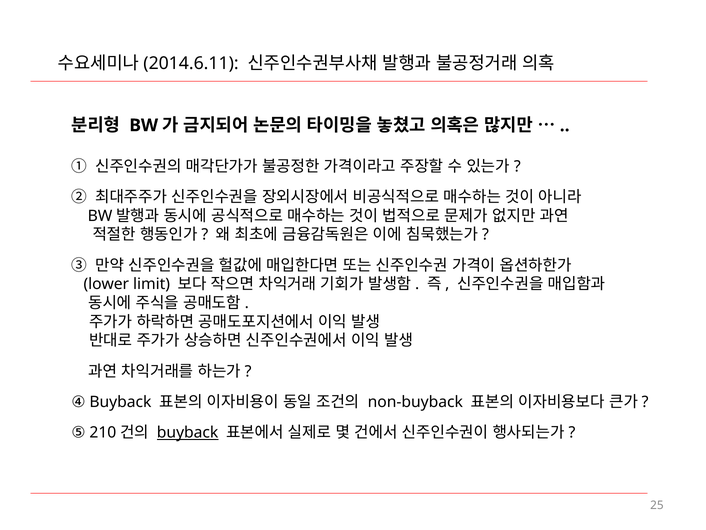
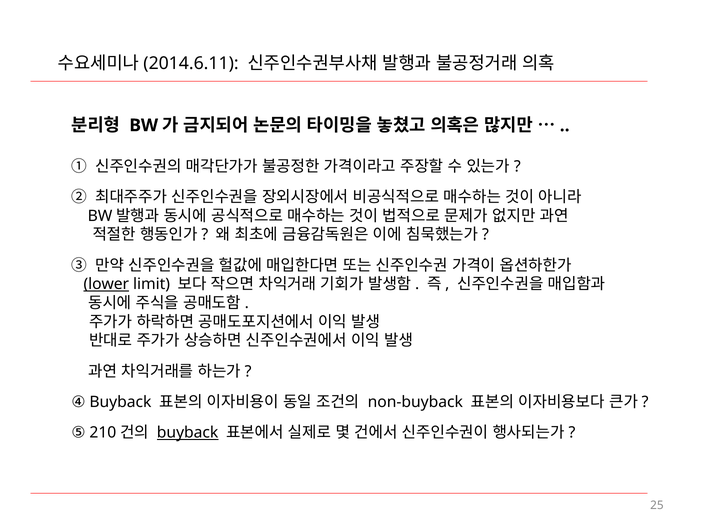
lower underline: none -> present
